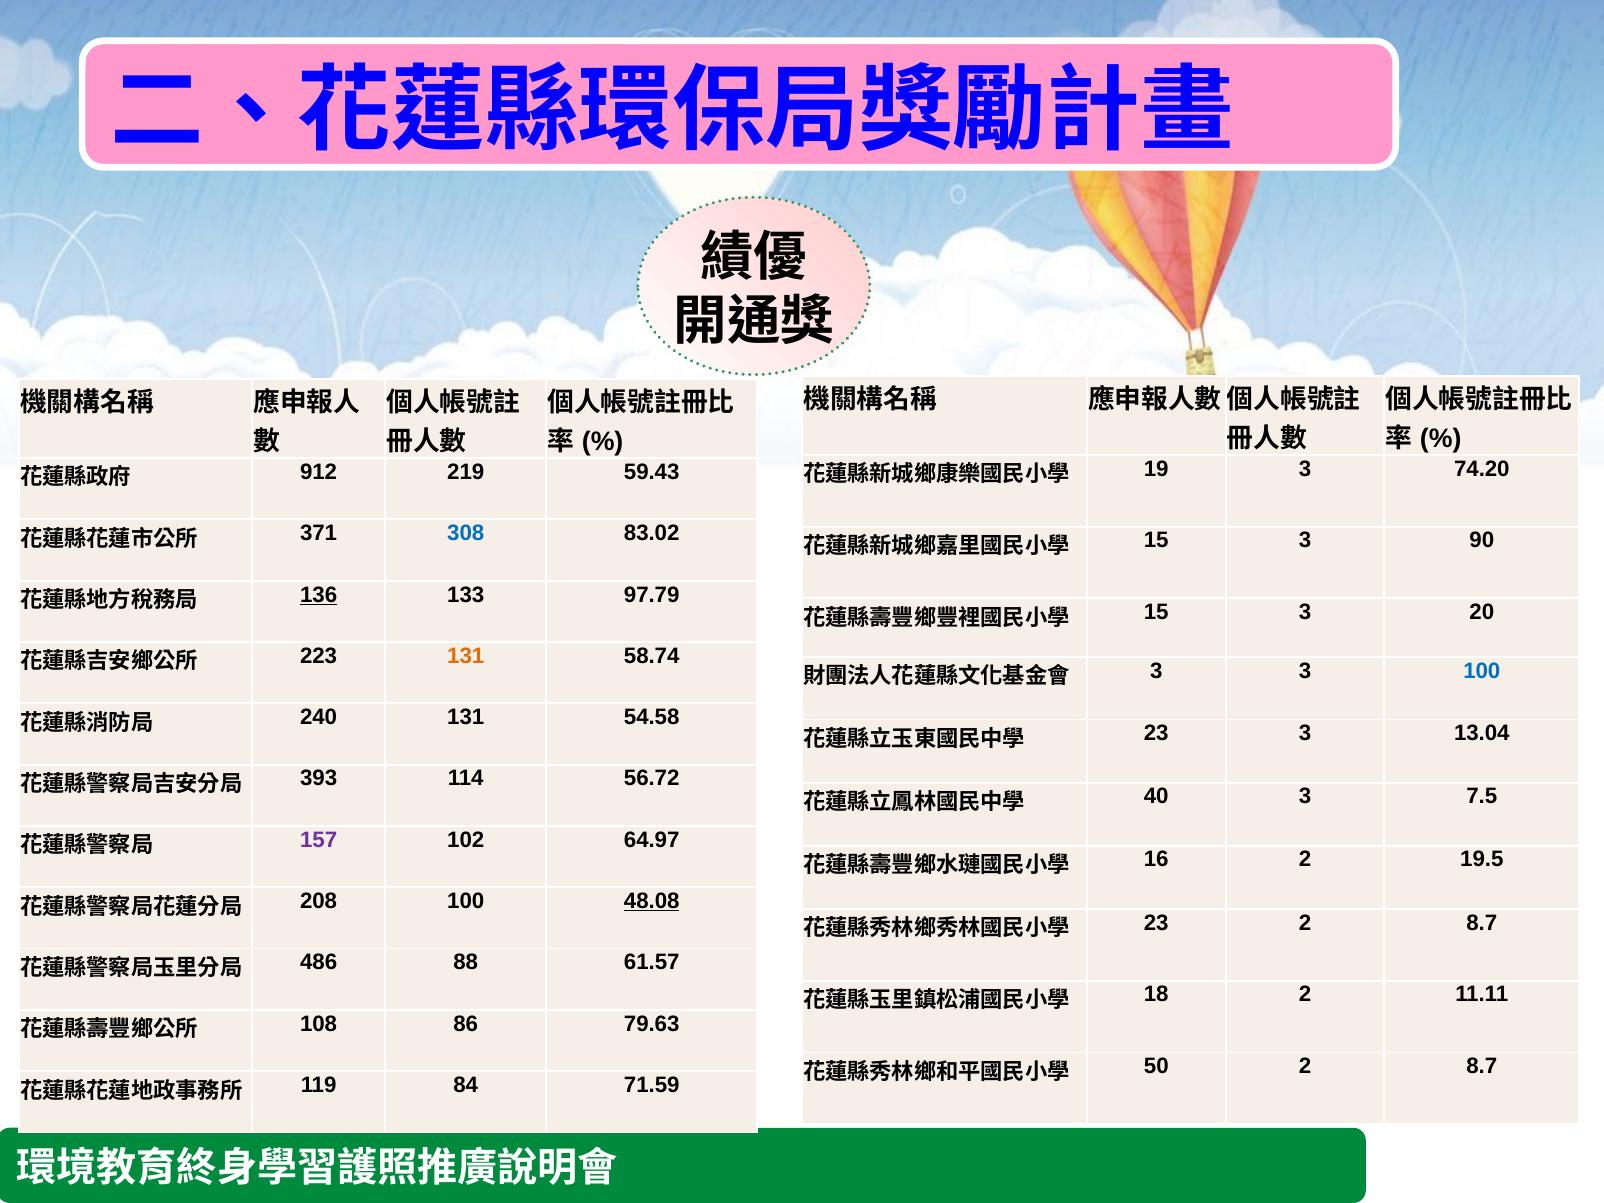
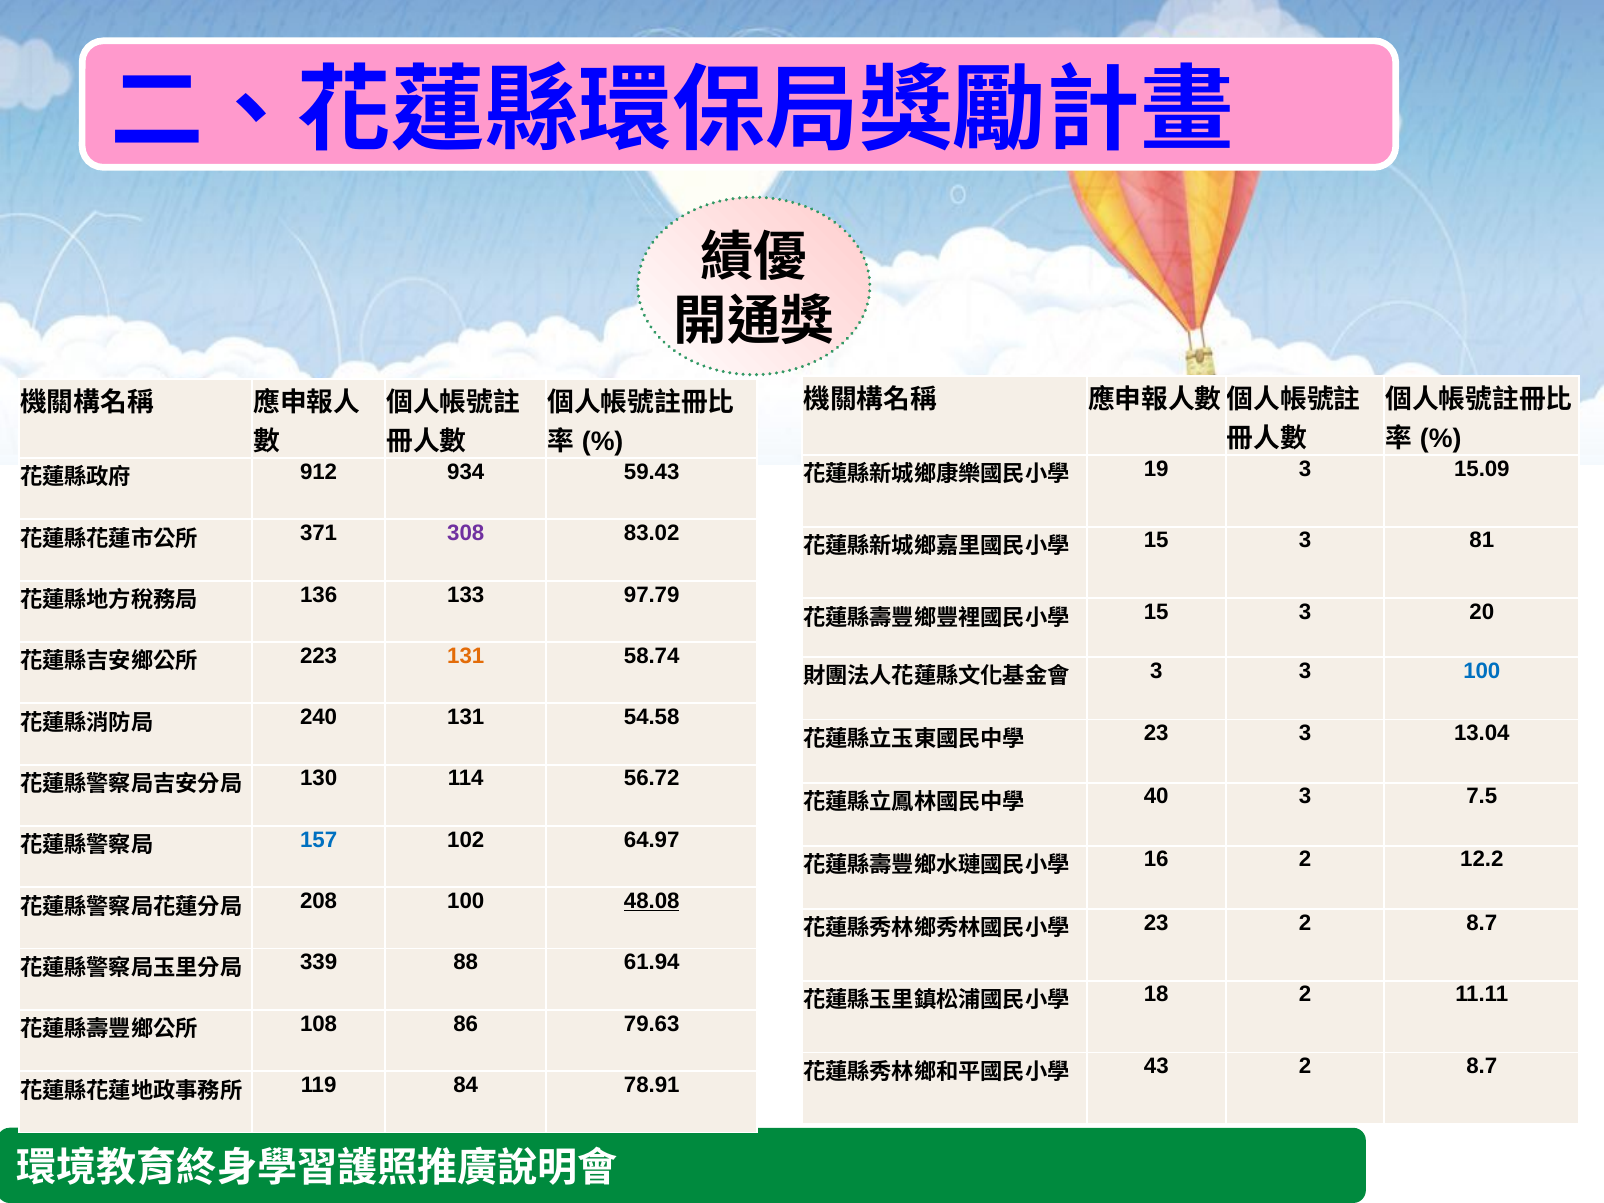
74.20: 74.20 -> 15.09
219: 219 -> 934
308 colour: blue -> purple
90: 90 -> 81
136 underline: present -> none
393: 393 -> 130
157 colour: purple -> blue
19.5: 19.5 -> 12.2
486: 486 -> 339
61.57: 61.57 -> 61.94
50: 50 -> 43
71.59: 71.59 -> 78.91
